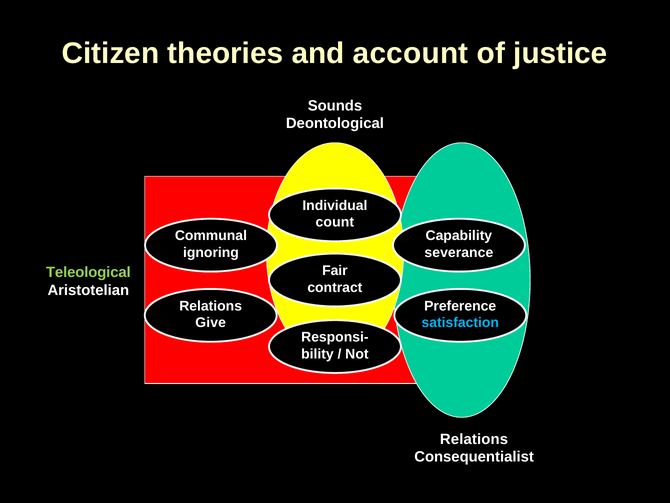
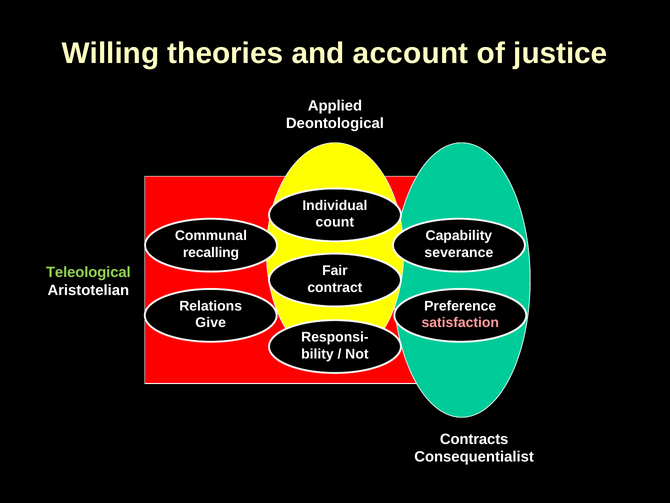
Citizen: Citizen -> Willing
Sounds: Sounds -> Applied
ignoring: ignoring -> recalling
satisfaction colour: light blue -> pink
Relations at (474, 439): Relations -> Contracts
